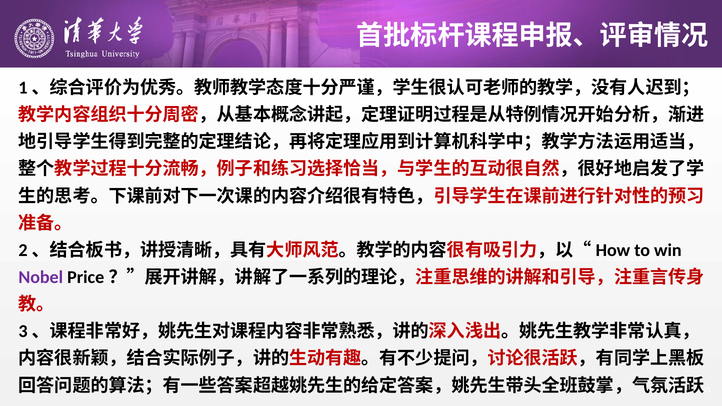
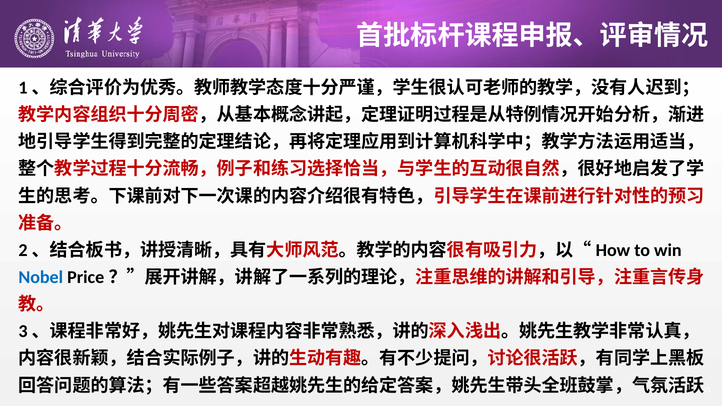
Nobel colour: purple -> blue
